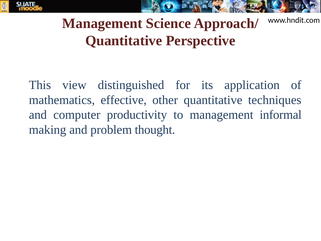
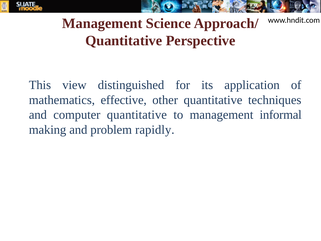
computer productivity: productivity -> quantitative
thought: thought -> rapidly
